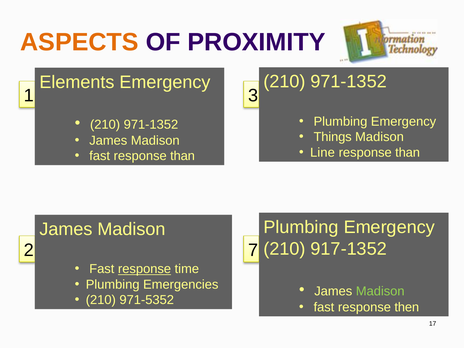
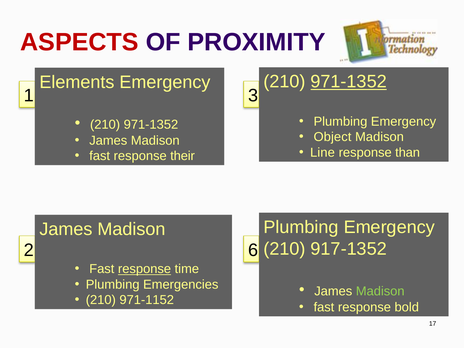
ASPECTS colour: orange -> red
971-1352 at (349, 82) underline: none -> present
Things: Things -> Object
fast response than: than -> their
7: 7 -> 6
971-5352: 971-5352 -> 971-1152
then: then -> bold
